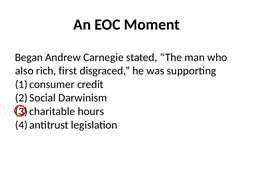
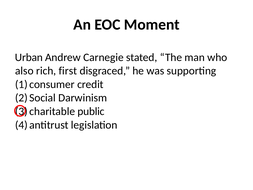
Began: Began -> Urban
hours: hours -> public
